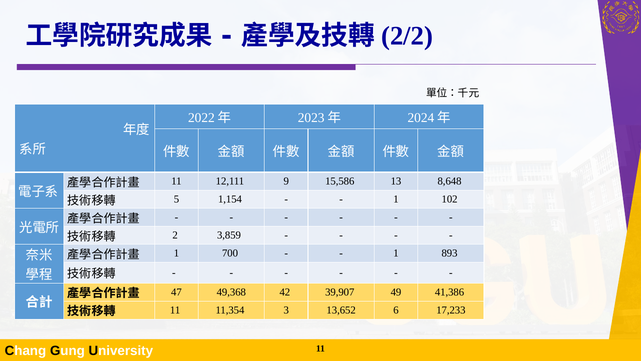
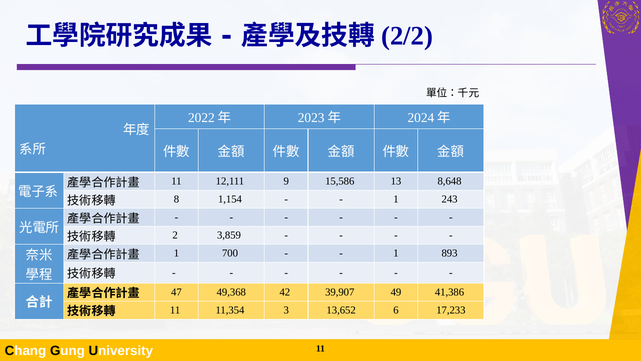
5: 5 -> 8
102: 102 -> 243
